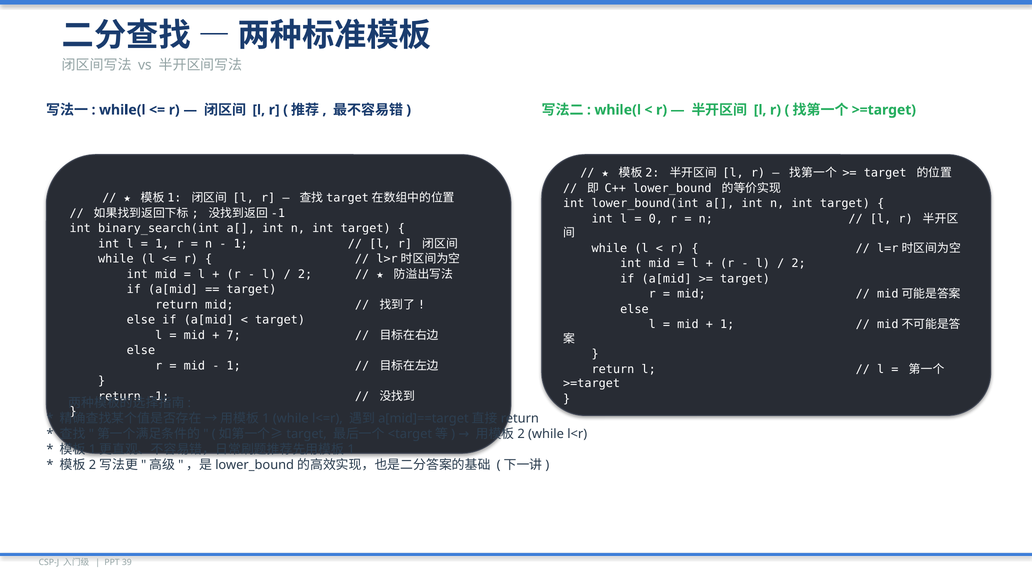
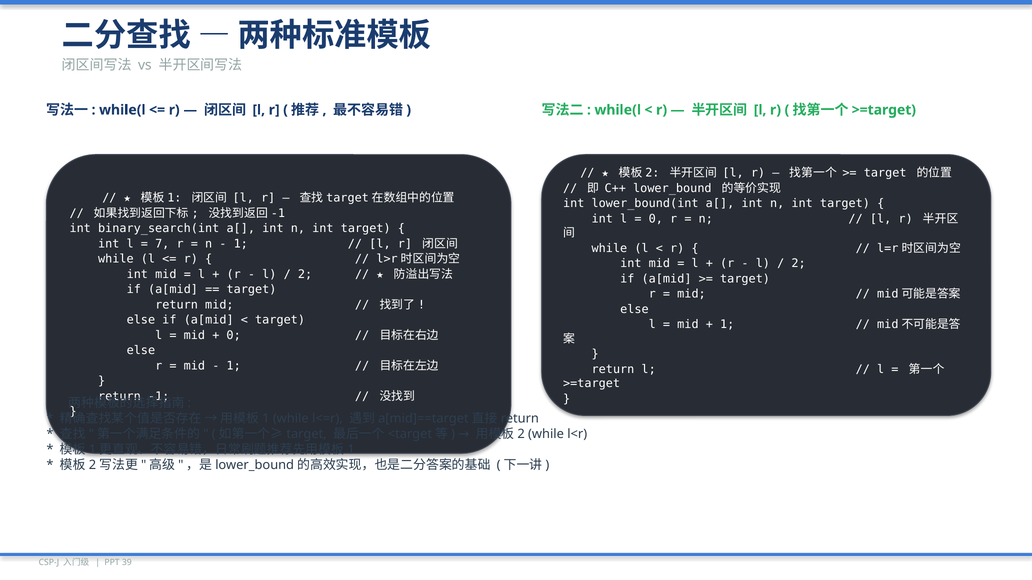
1 at (162, 244): 1 -> 7
7 at (234, 336): 7 -> 0
